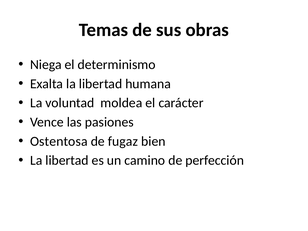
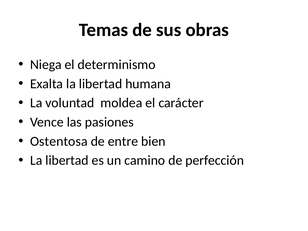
fugaz: fugaz -> entre
